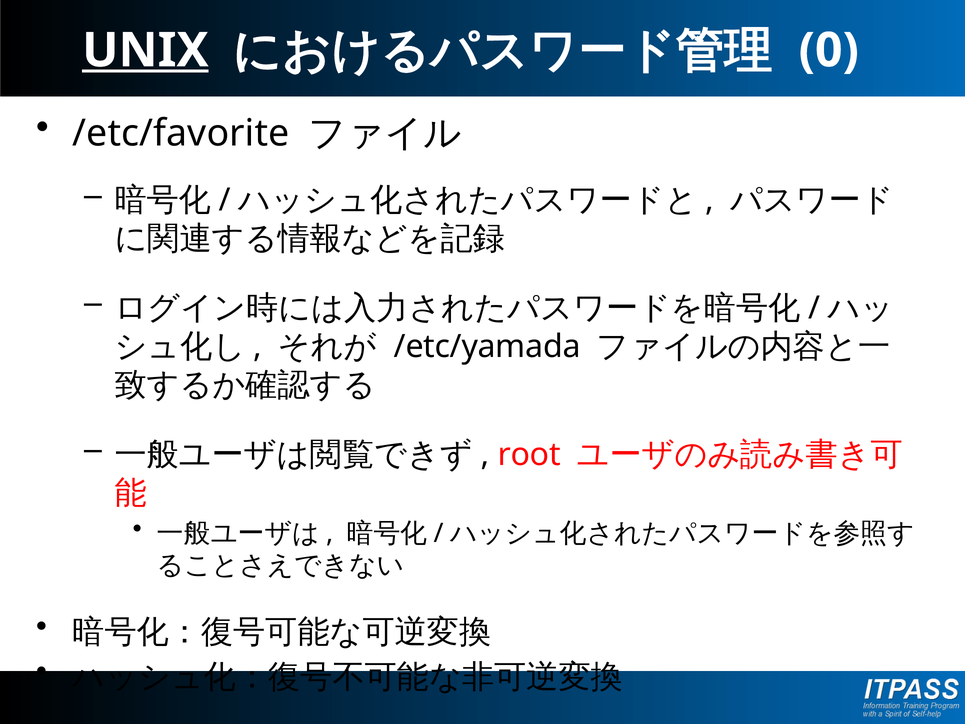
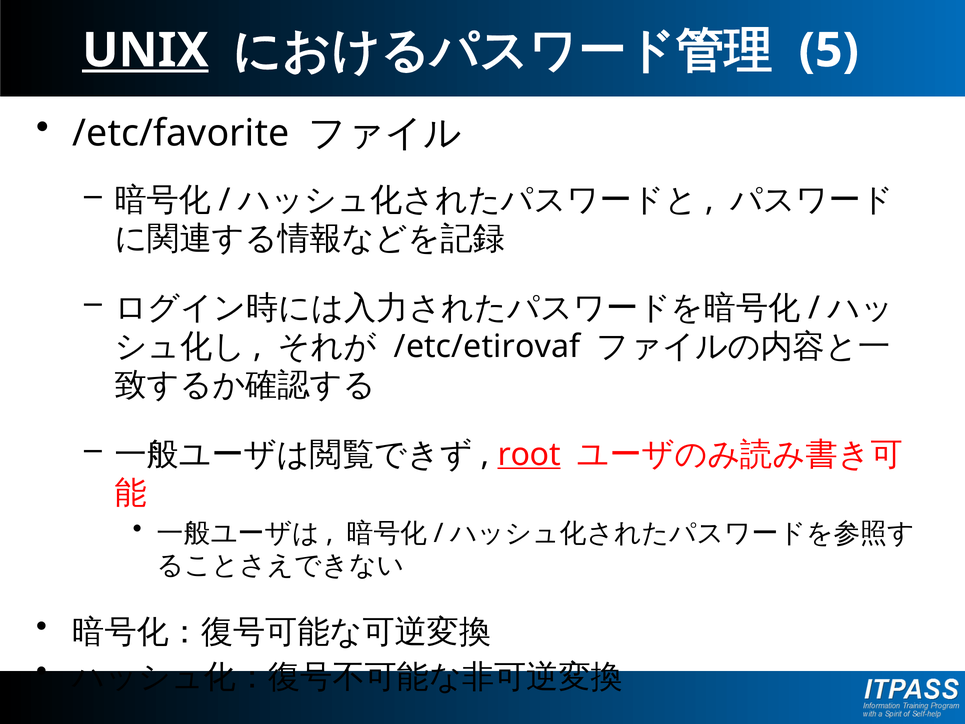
0: 0 -> 5
/etc/yamada: /etc/yamada -> /etc/etirovaf
root underline: none -> present
